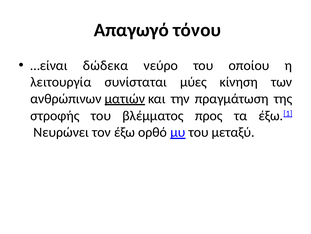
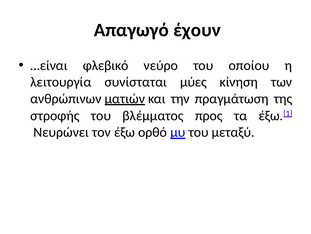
τόνου: τόνου -> έχουν
δώδεκα: δώδεκα -> φλεβικό
